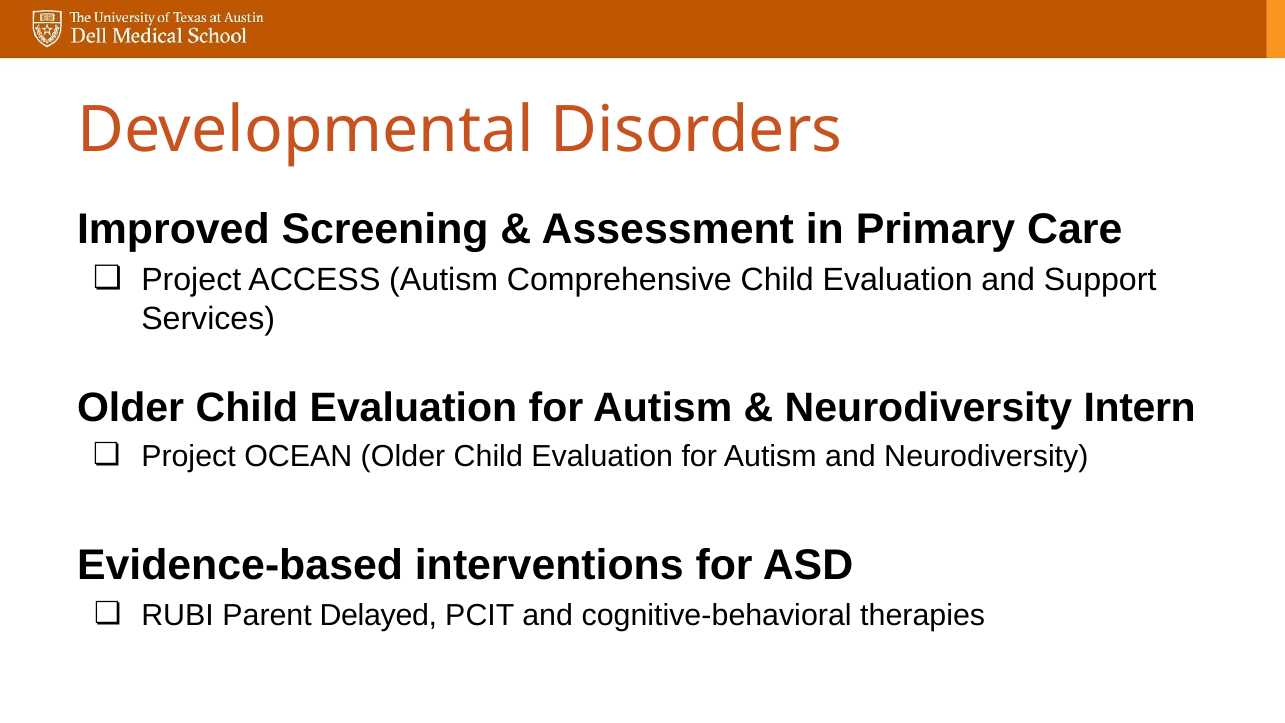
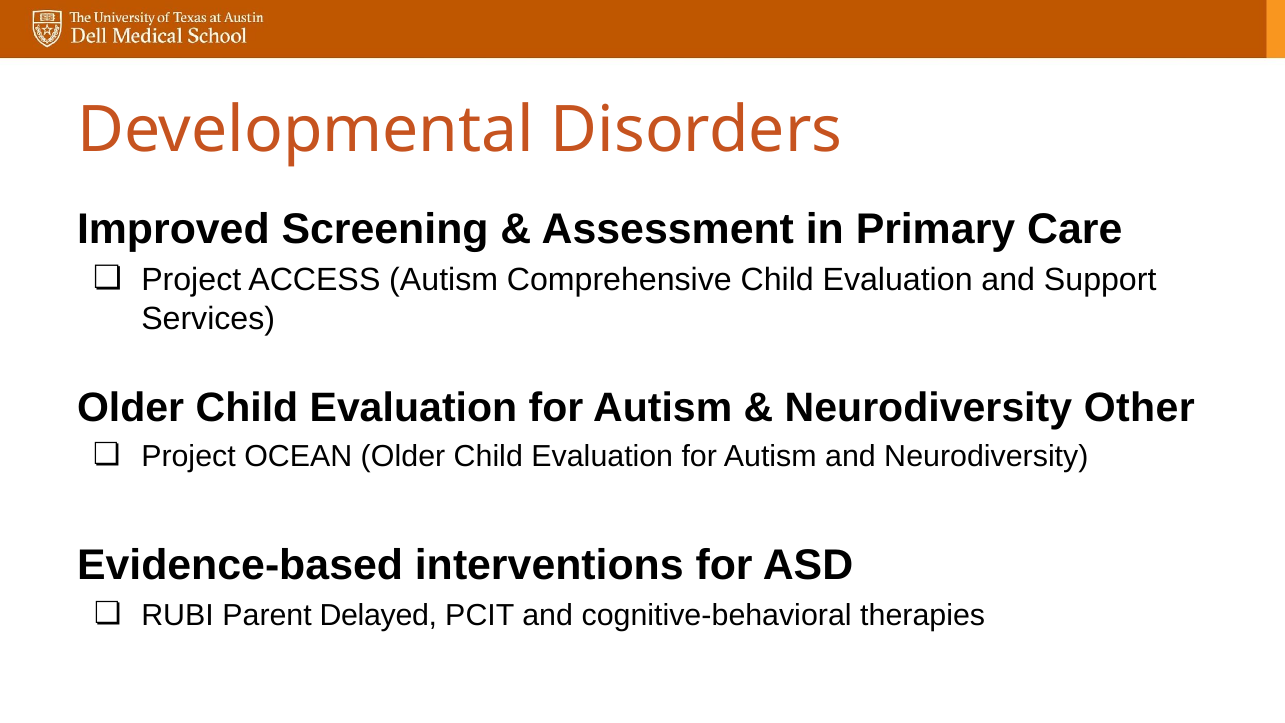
Intern: Intern -> Other
